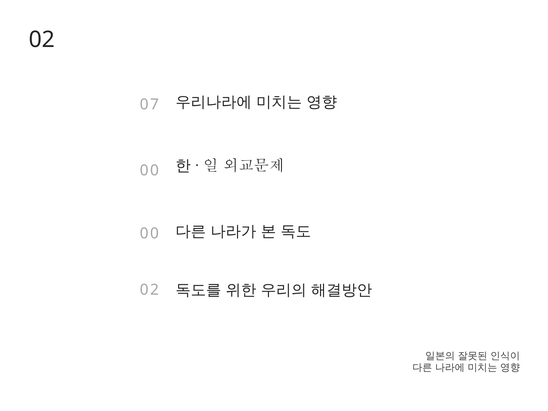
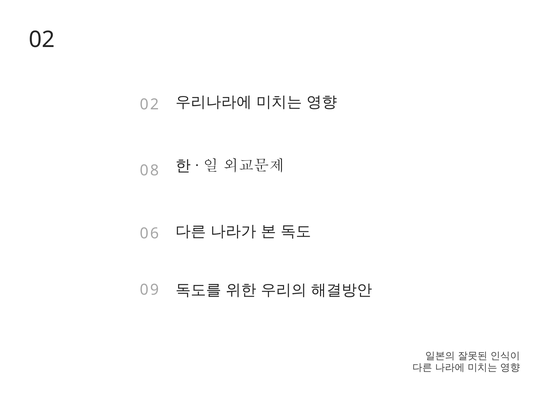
7: 7 -> 2
0 at (155, 170): 0 -> 8
0 at (155, 234): 0 -> 6
2: 2 -> 9
